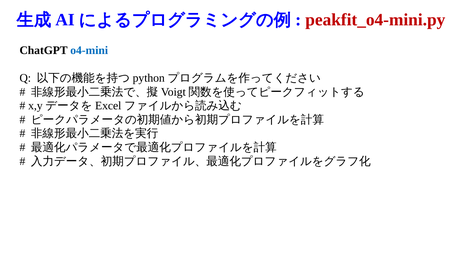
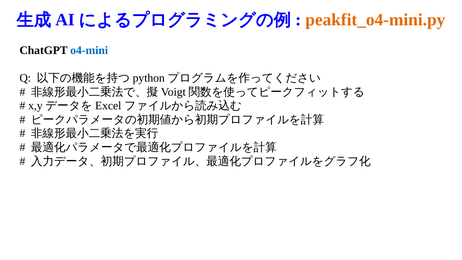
peakfit_o4-mini.py colour: red -> orange
